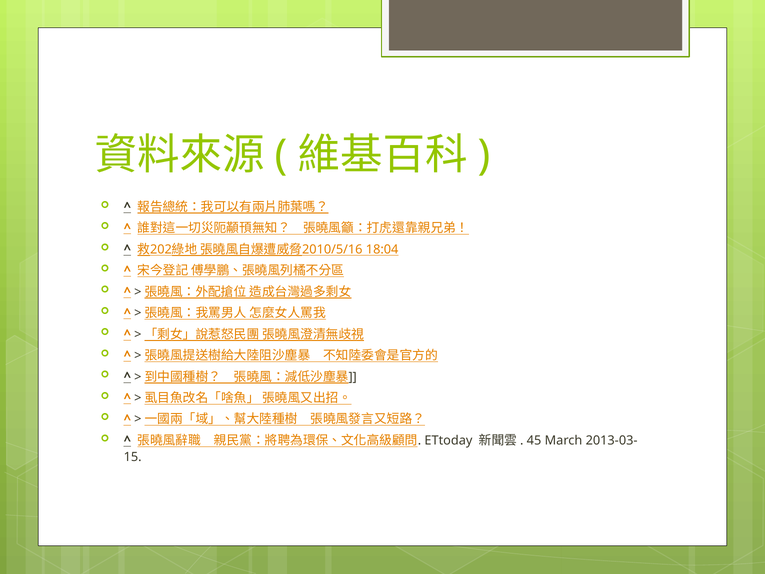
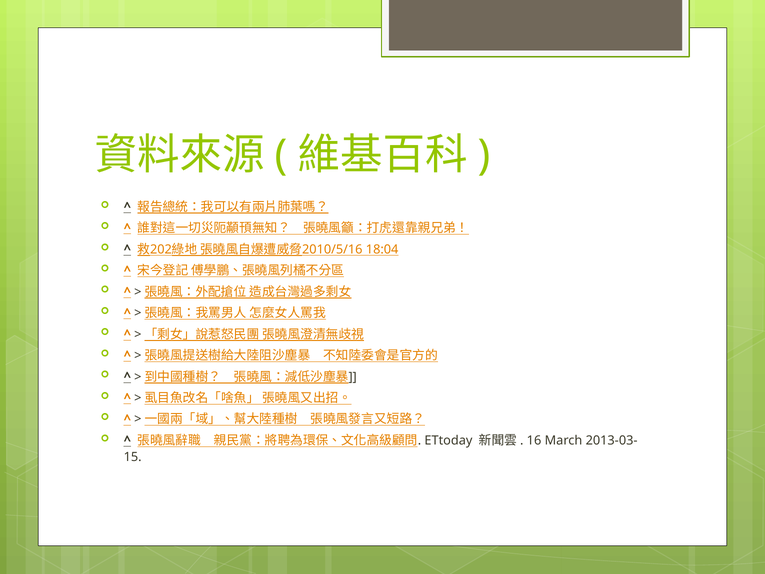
45: 45 -> 16
